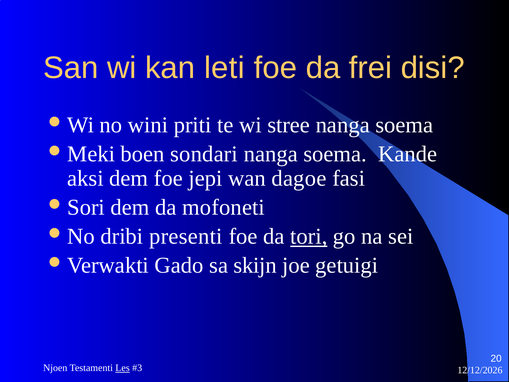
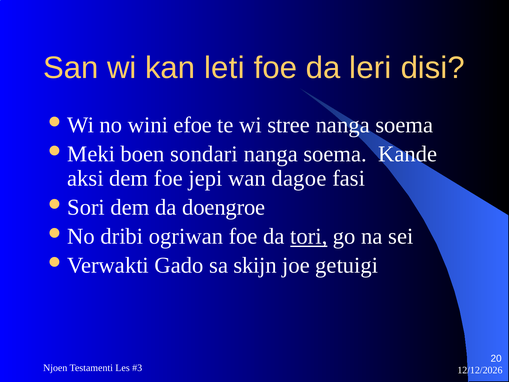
frei: frei -> leri
priti: priti -> efoe
mofoneti: mofoneti -> doengroe
presenti: presenti -> ogriwan
Les underline: present -> none
